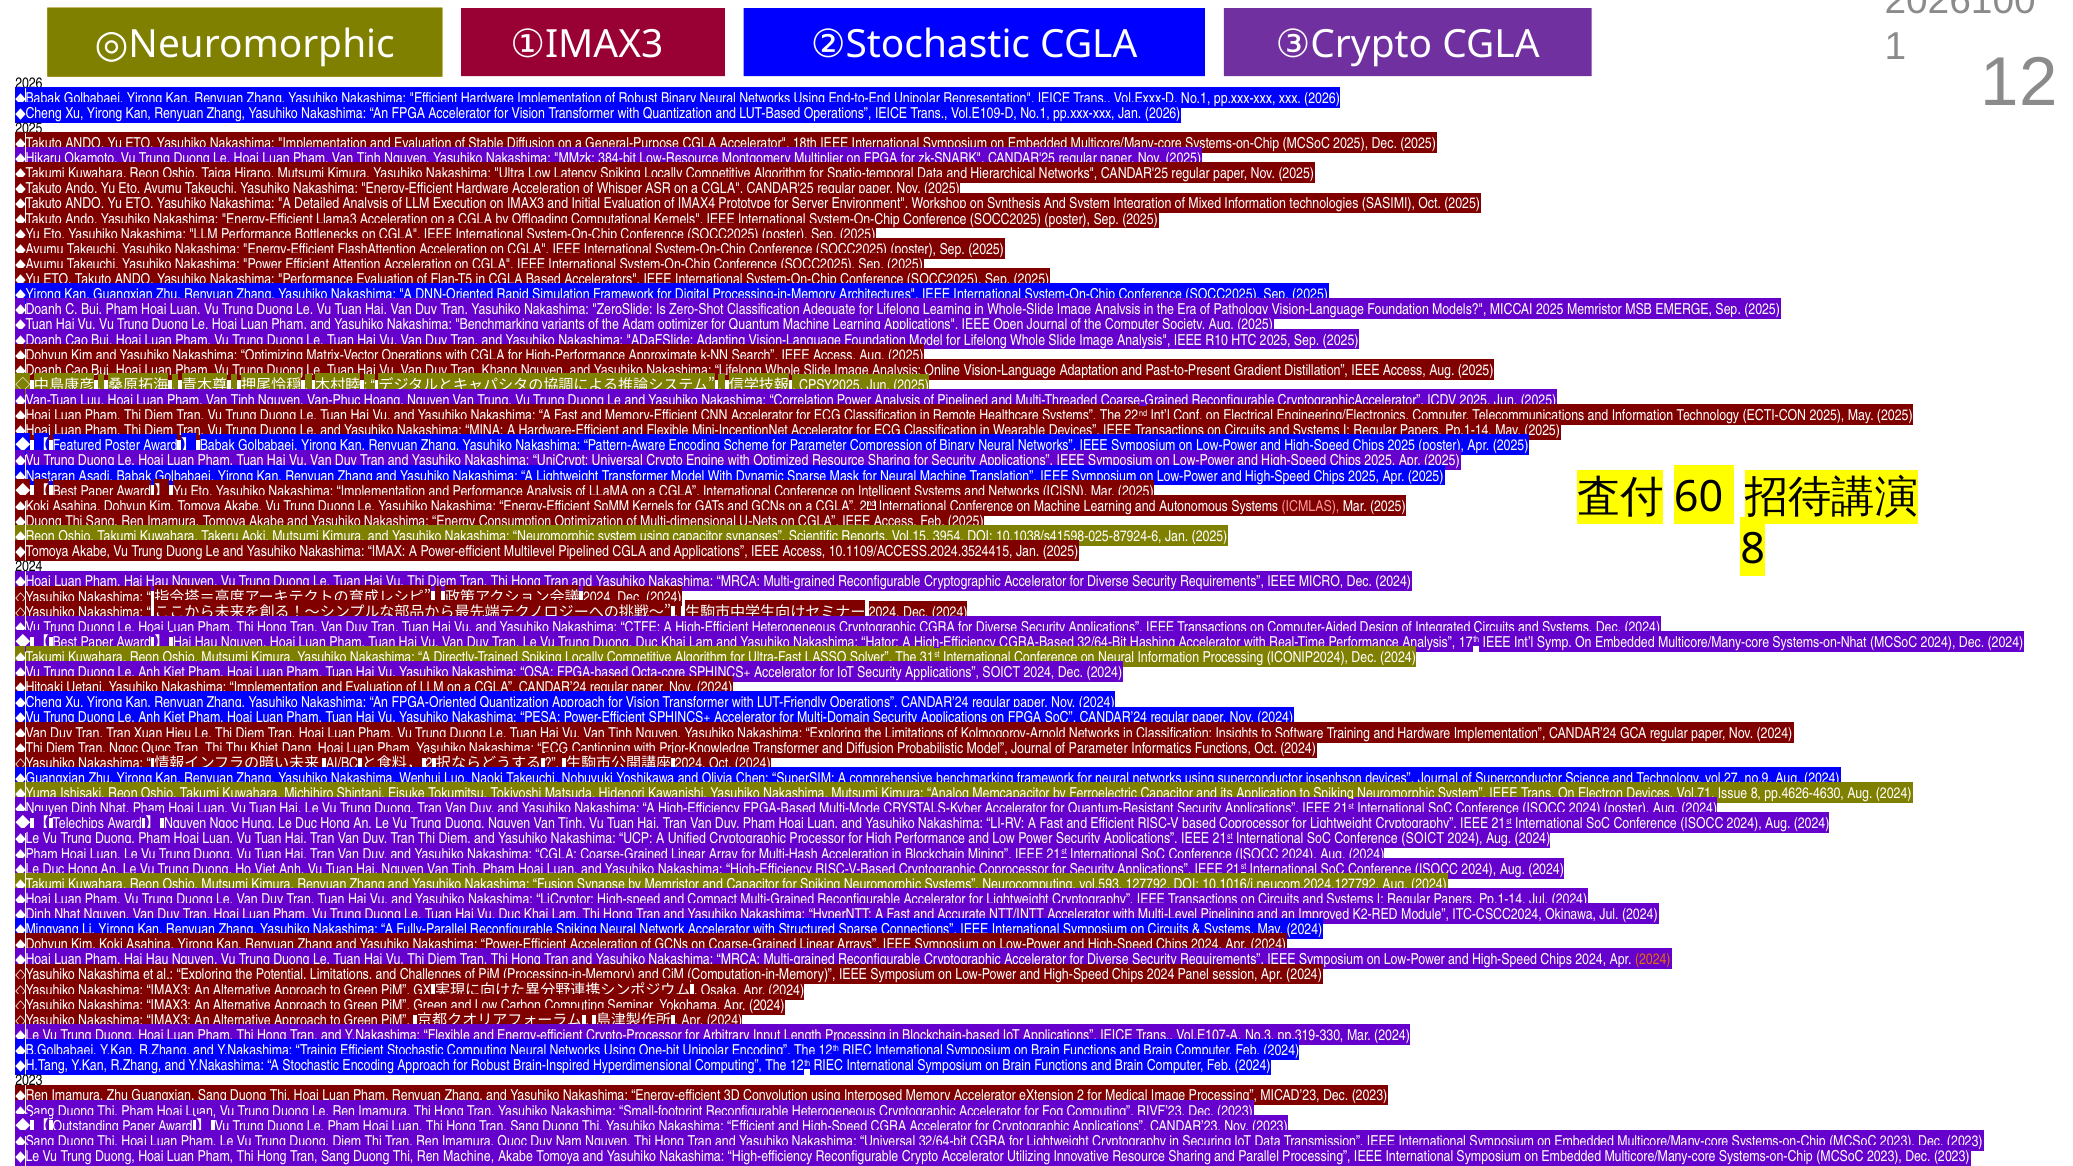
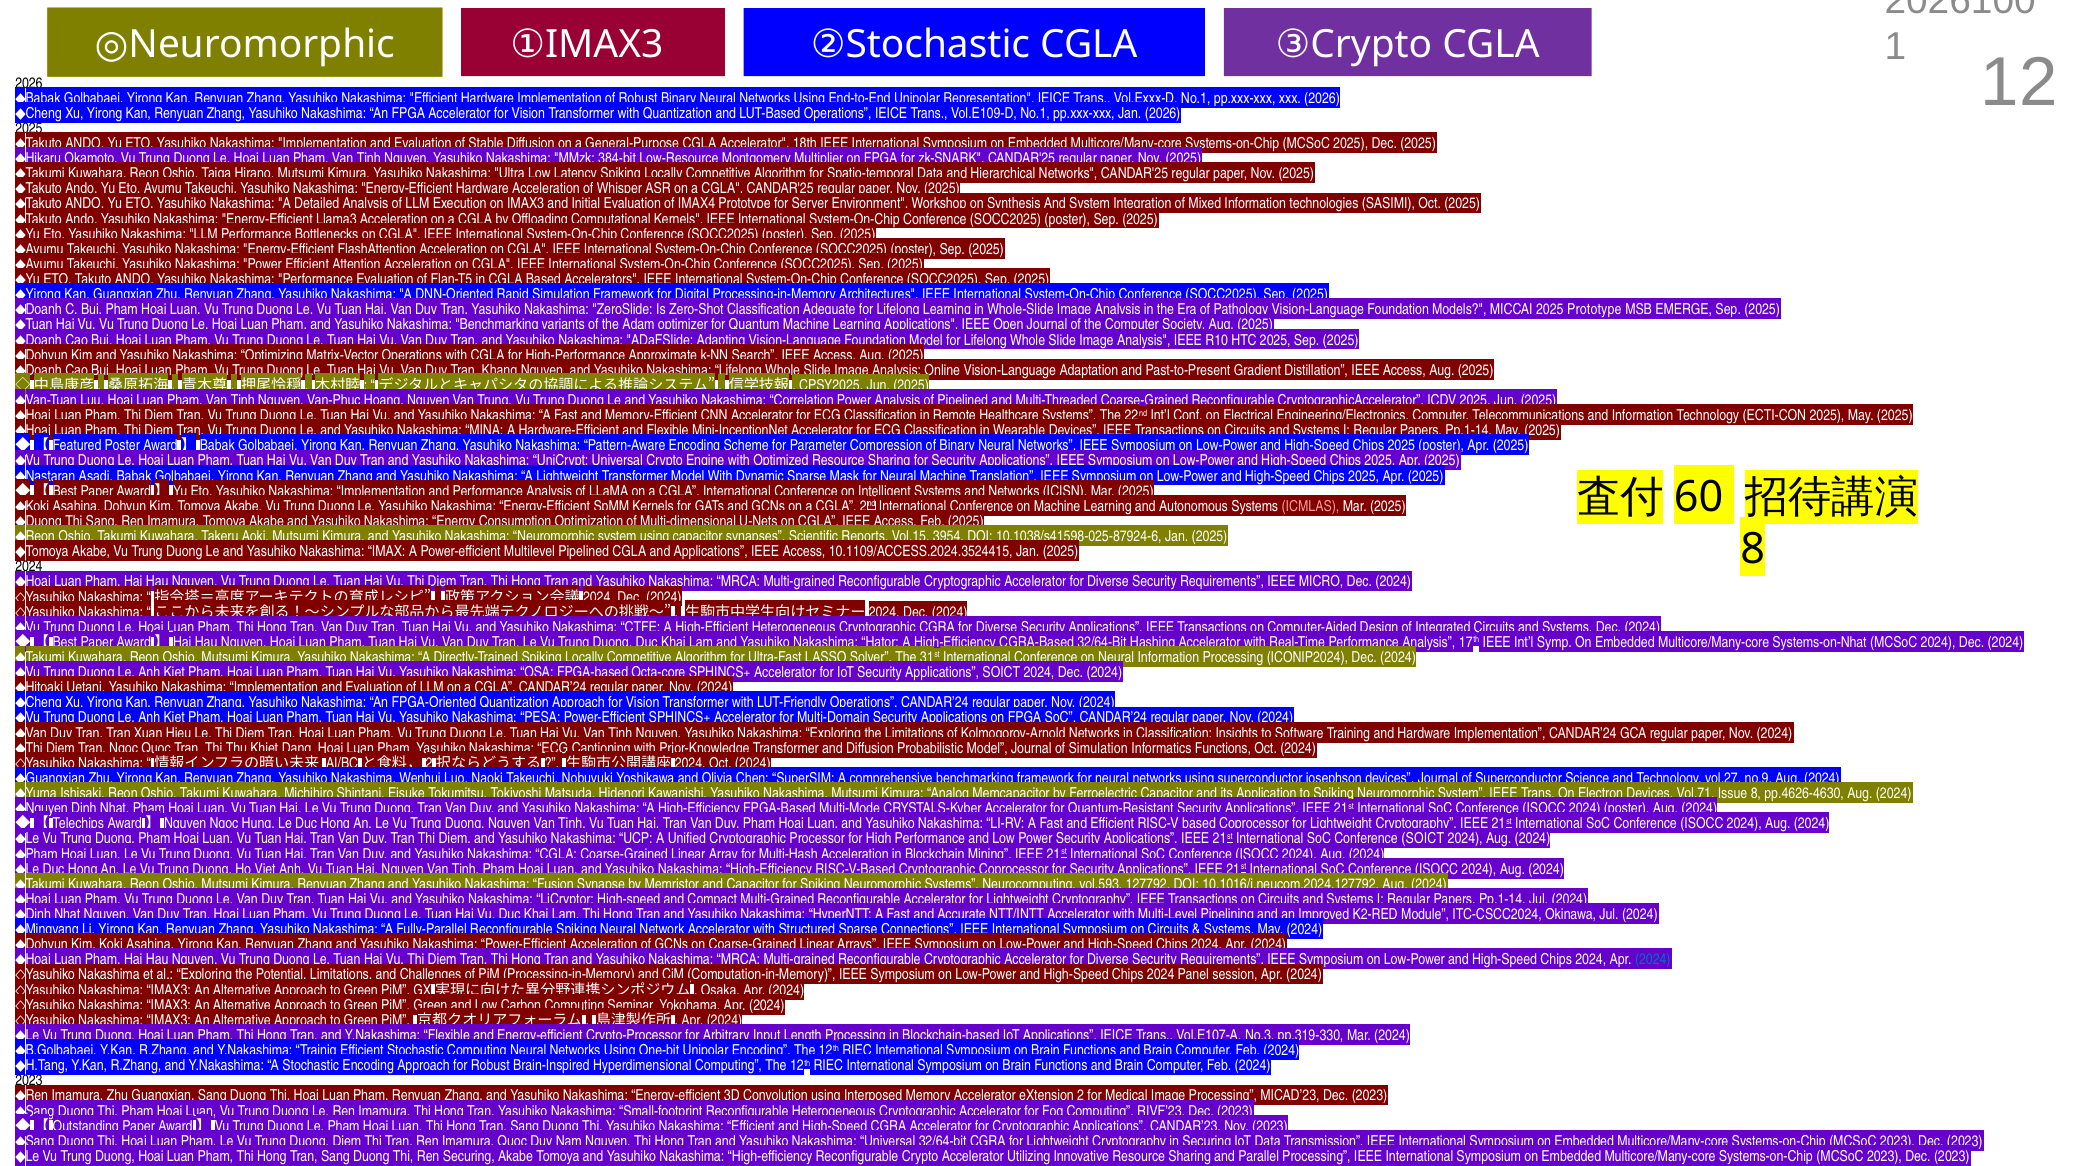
2025 Memristor: Memristor -> Prototype
of Parameter: Parameter -> Simulation
2024 at (1653, 960) colour: orange -> blue
Ren Machine: Machine -> Securing
